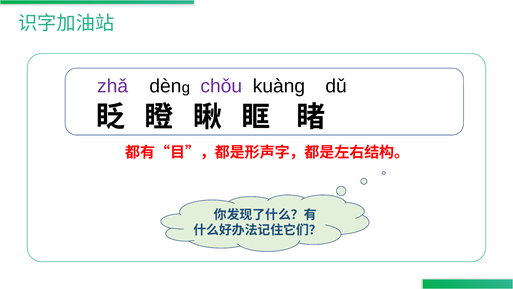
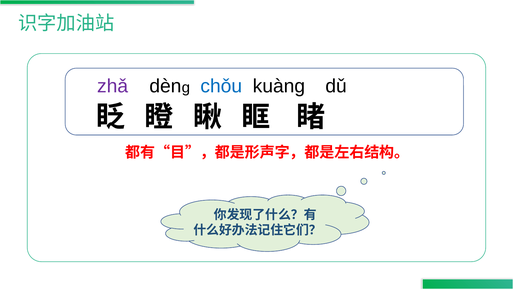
chǒu colour: purple -> blue
